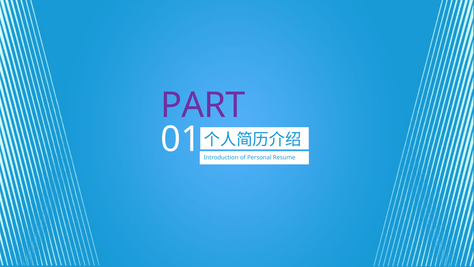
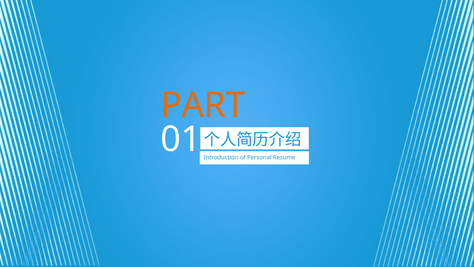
PART colour: purple -> orange
